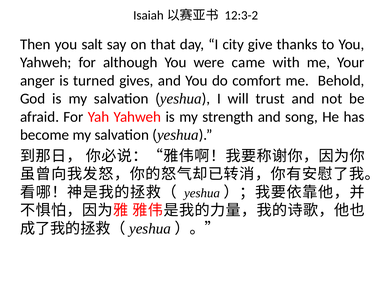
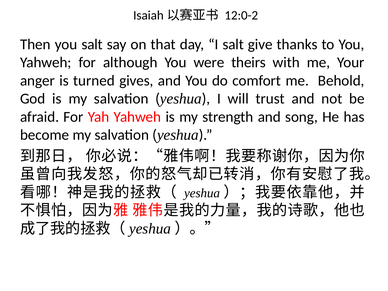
12:3-2: 12:3-2 -> 12:0-2
I city: city -> salt
came: came -> theirs
